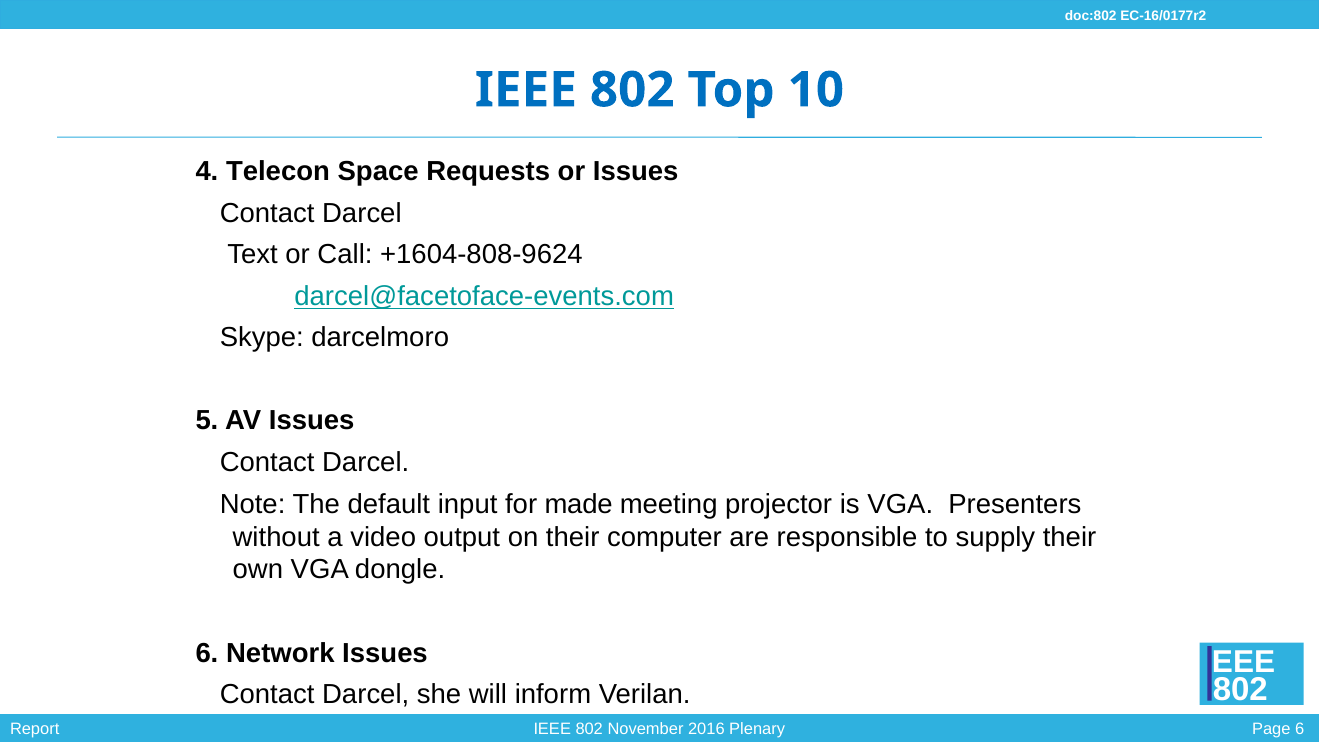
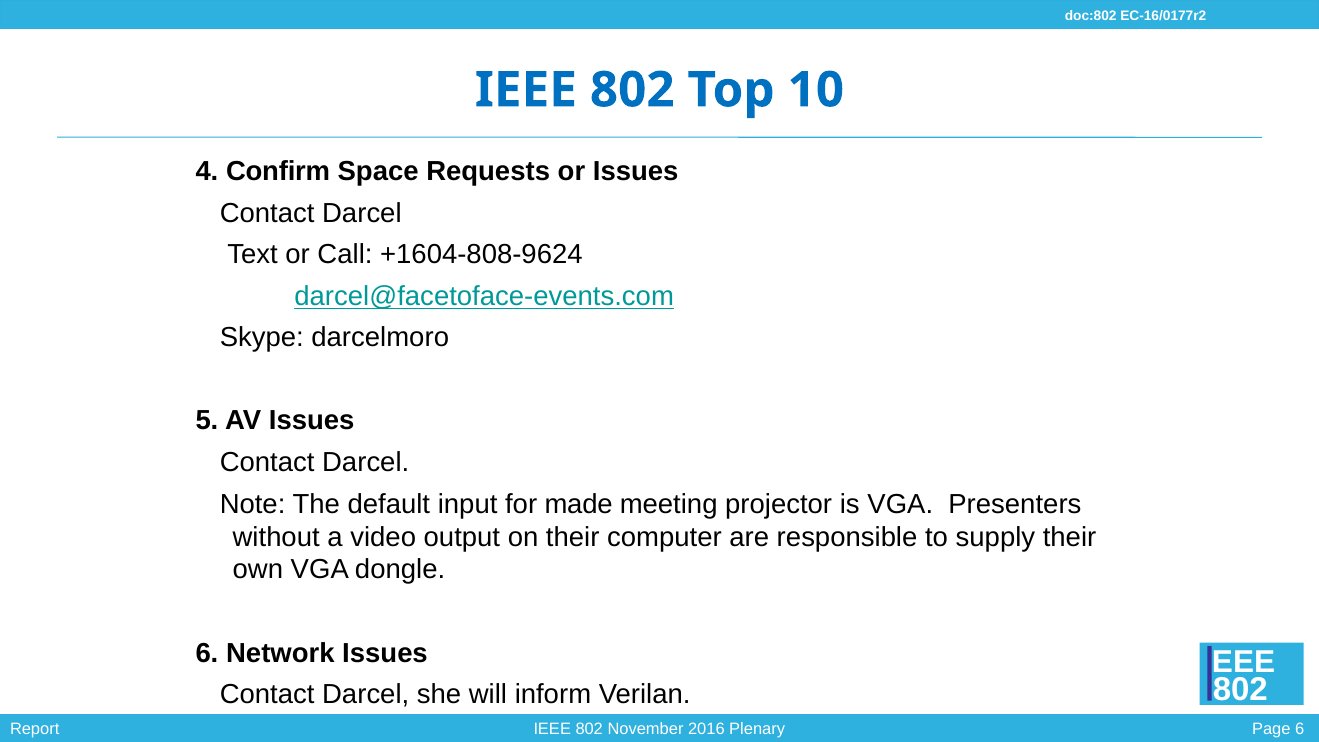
Telecon: Telecon -> Confirm
